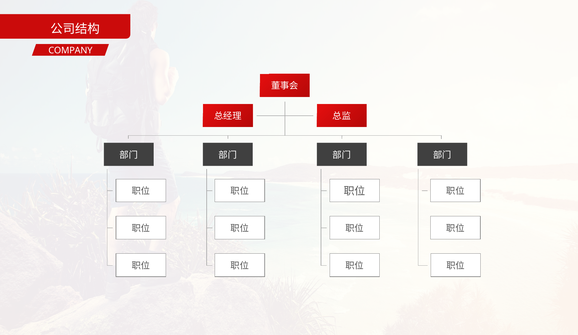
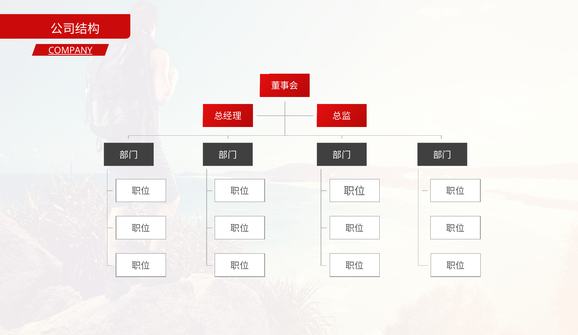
COMPANY underline: none -> present
